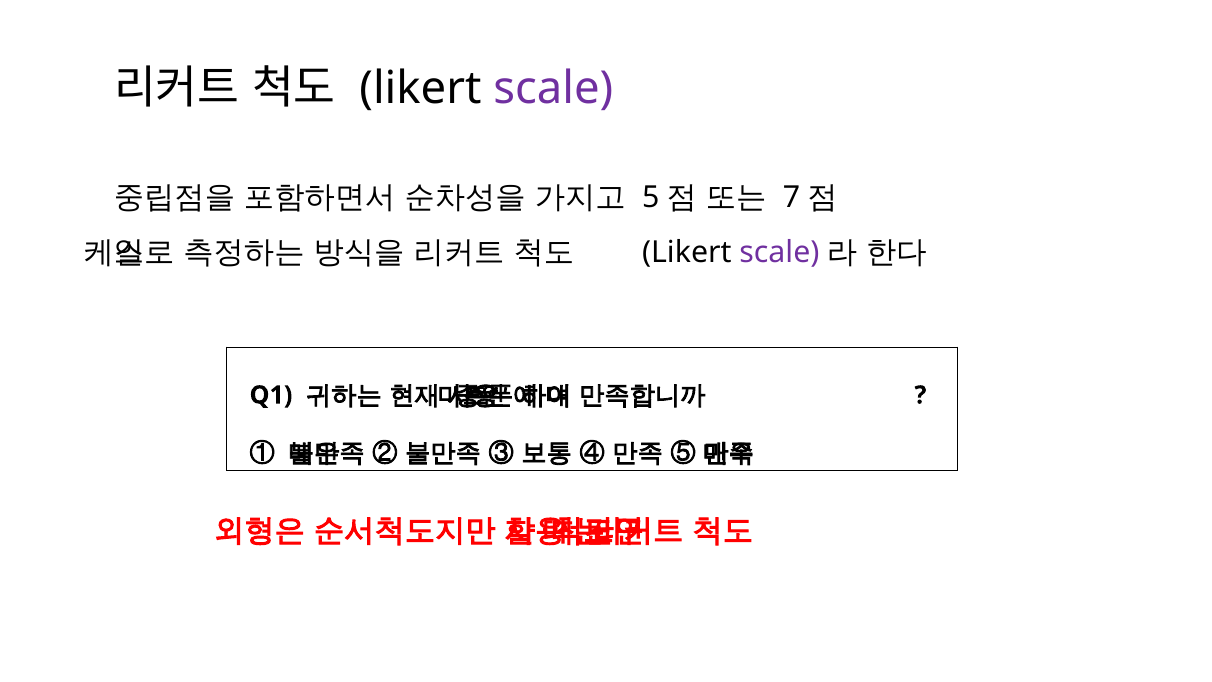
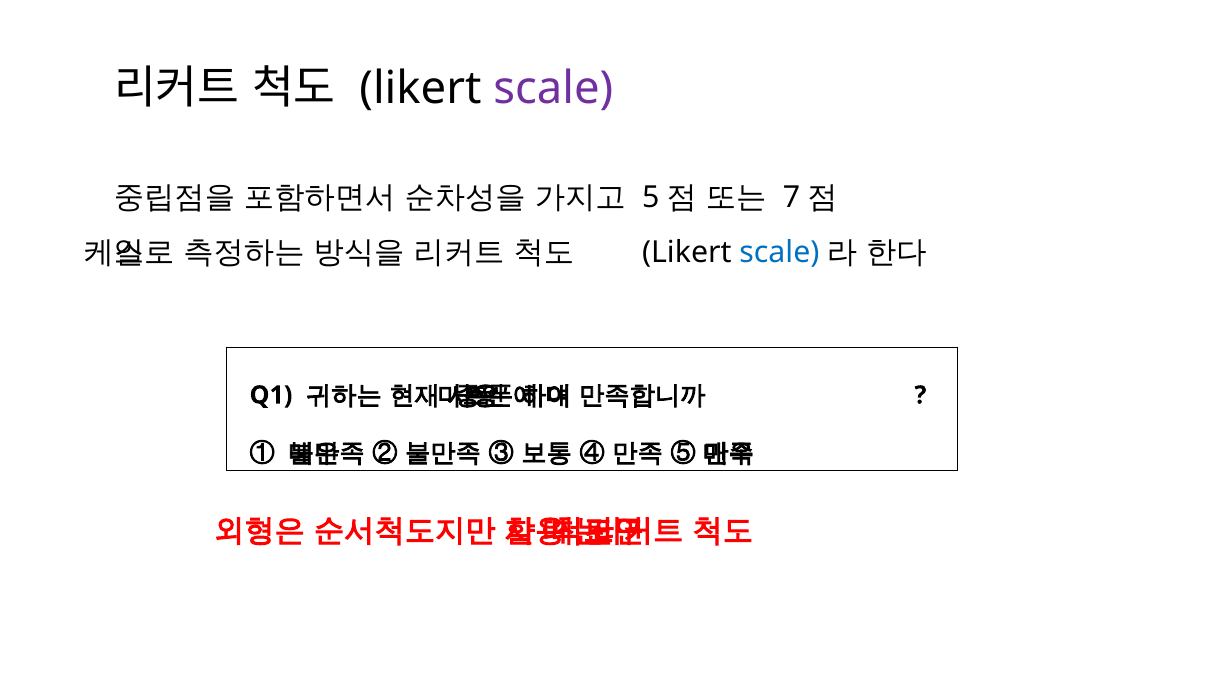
scale at (779, 252) colour: purple -> blue
